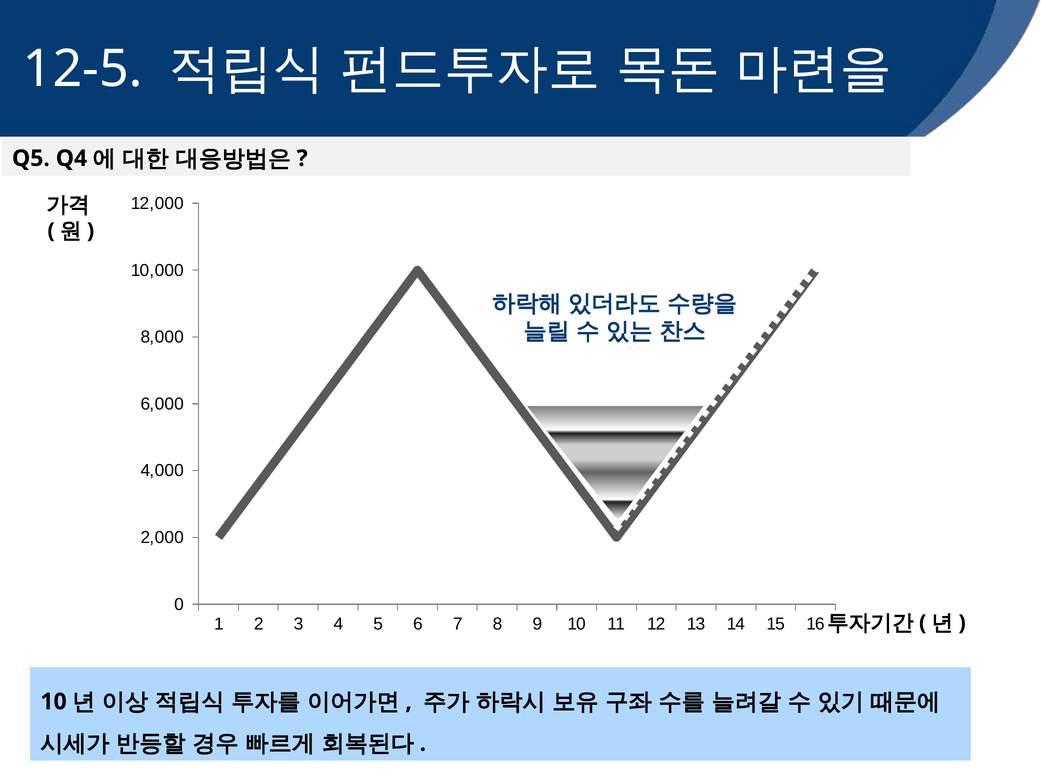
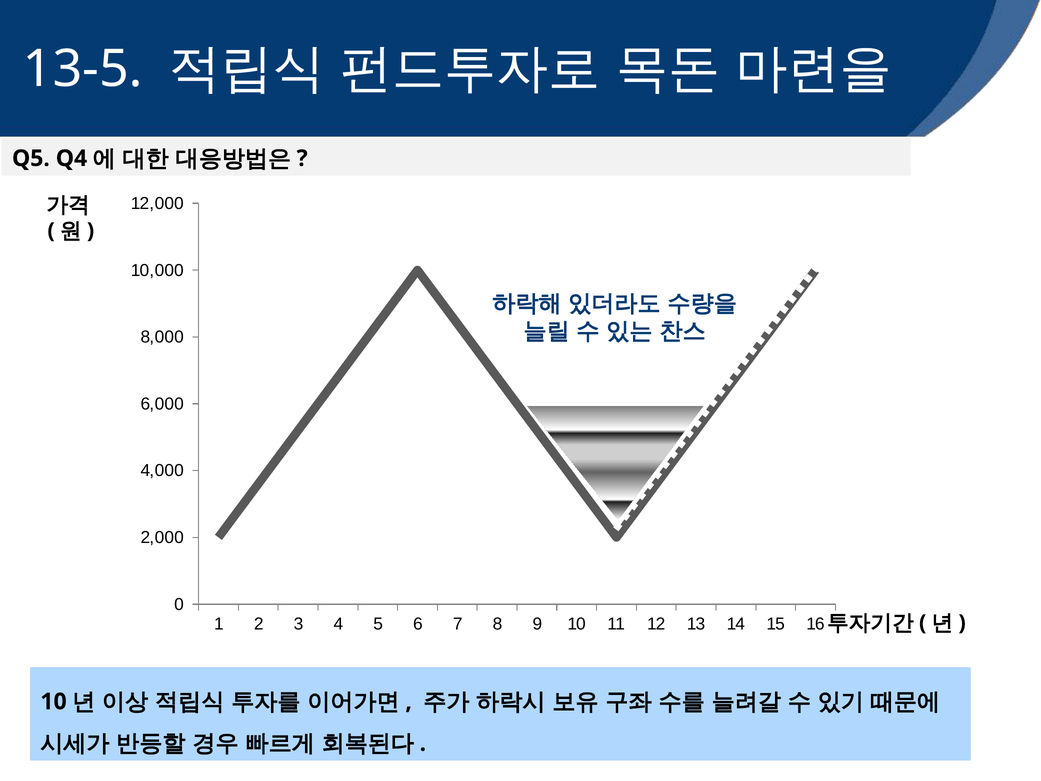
12-5: 12-5 -> 13-5
